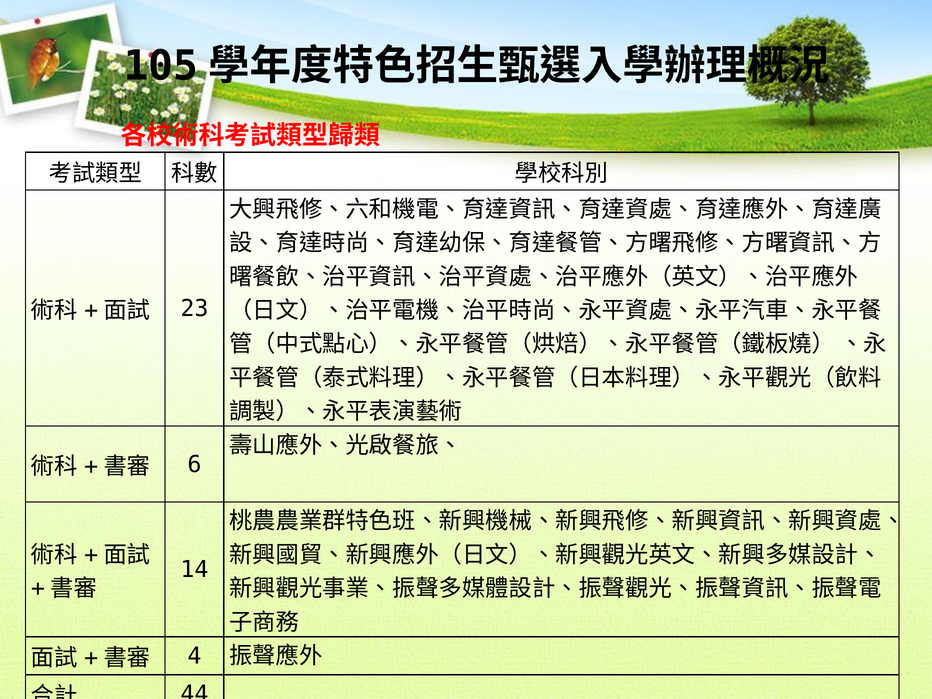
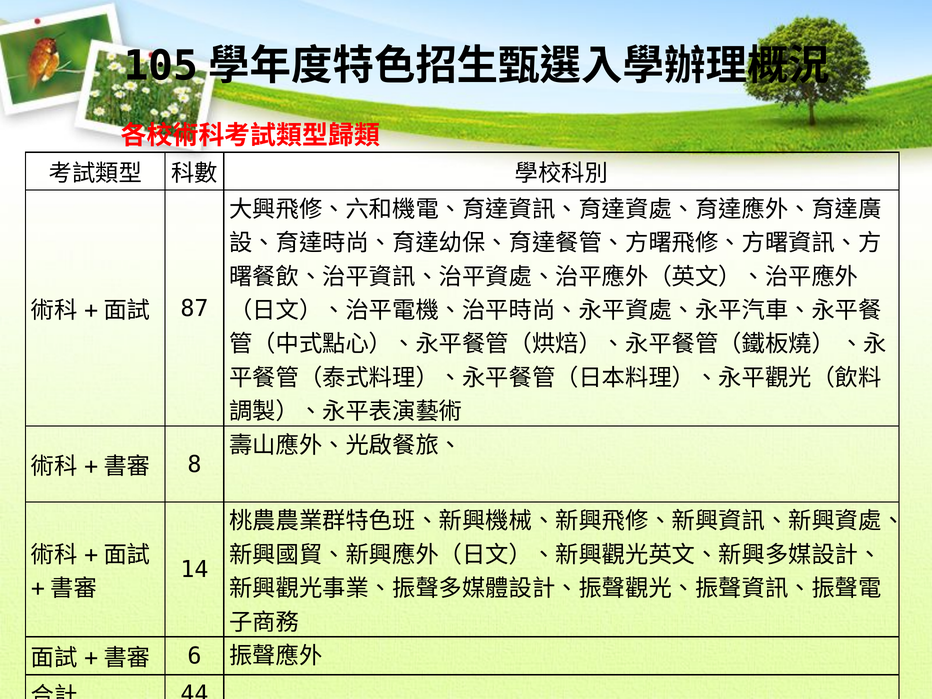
23: 23 -> 87
6: 6 -> 8
4: 4 -> 6
